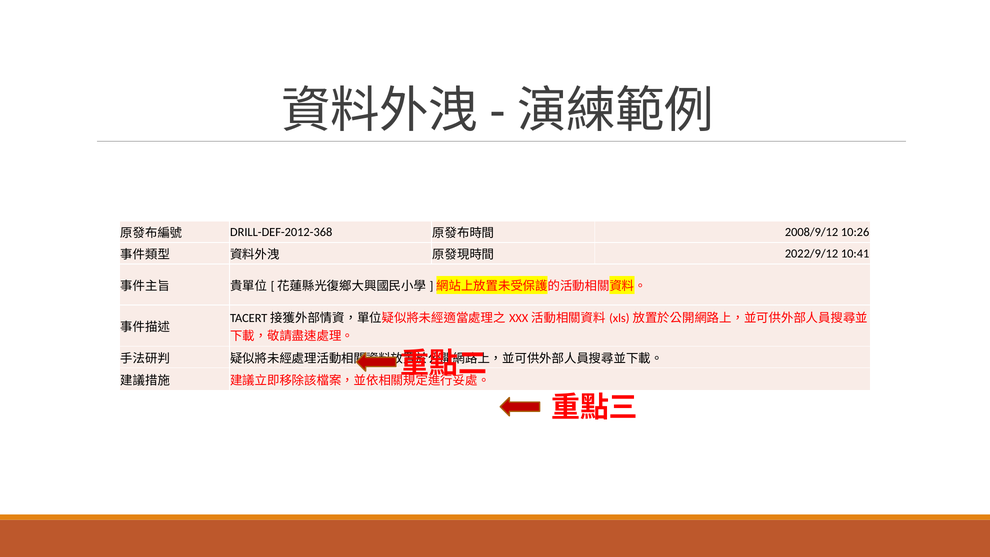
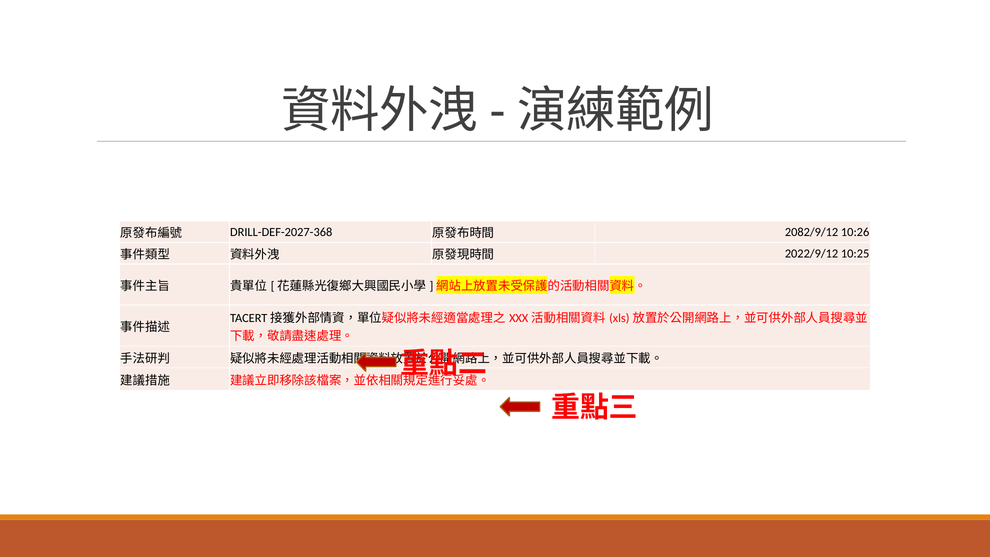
DRILL-DEF-2012-368: DRILL-DEF-2012-368 -> DRILL-DEF-2027-368
2008/9/12: 2008/9/12 -> 2082/9/12
10:41: 10:41 -> 10:25
